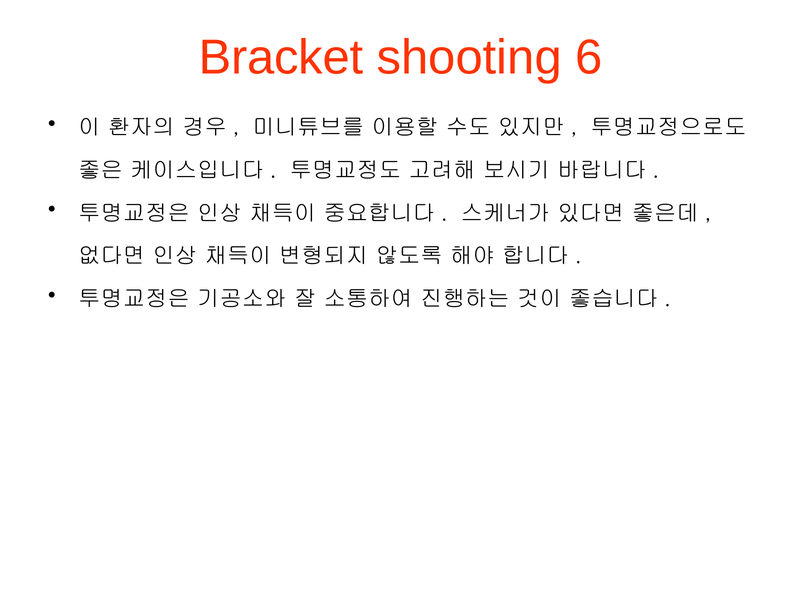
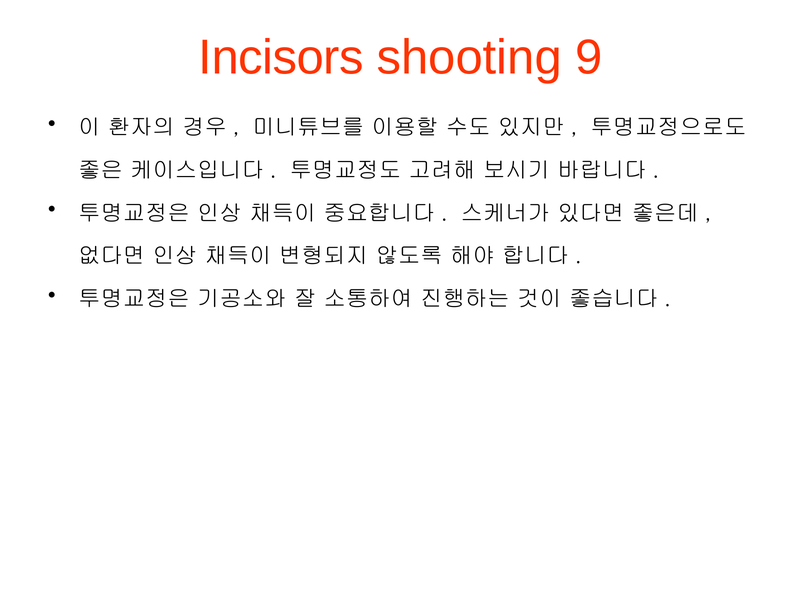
Bracket: Bracket -> Incisors
6: 6 -> 9
